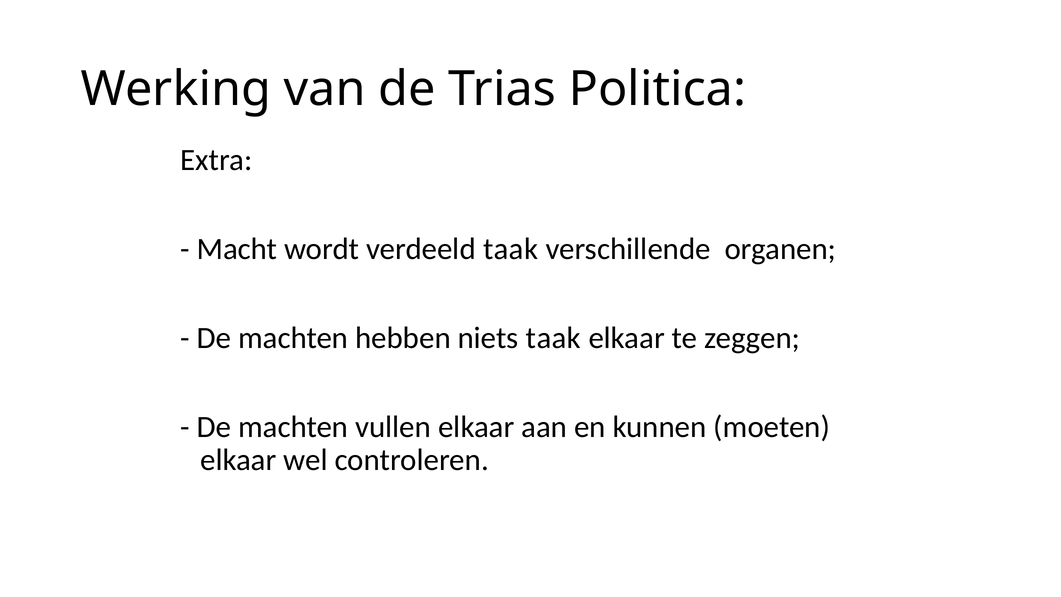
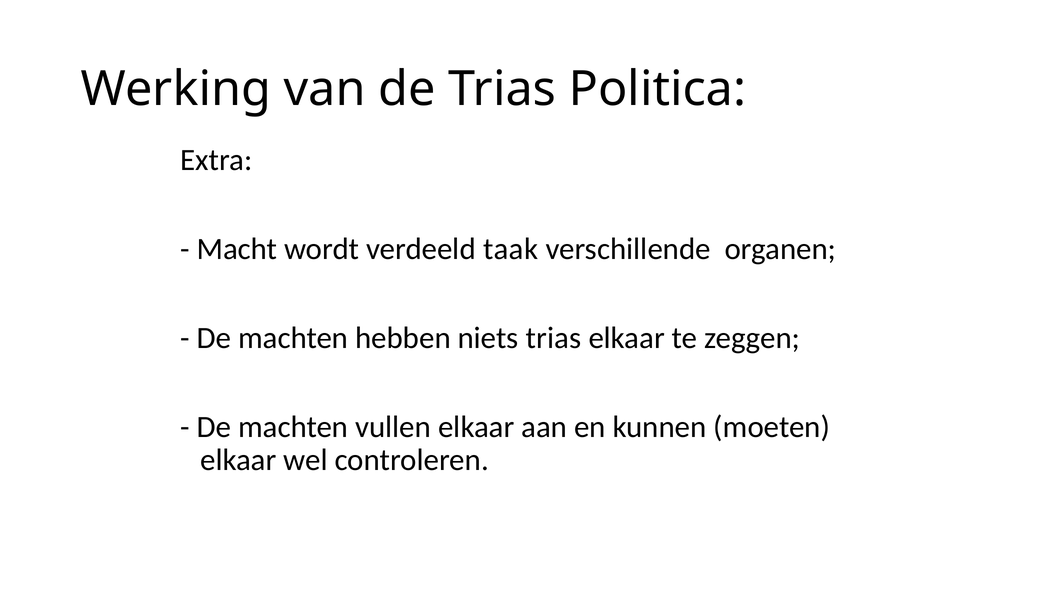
niets taak: taak -> trias
